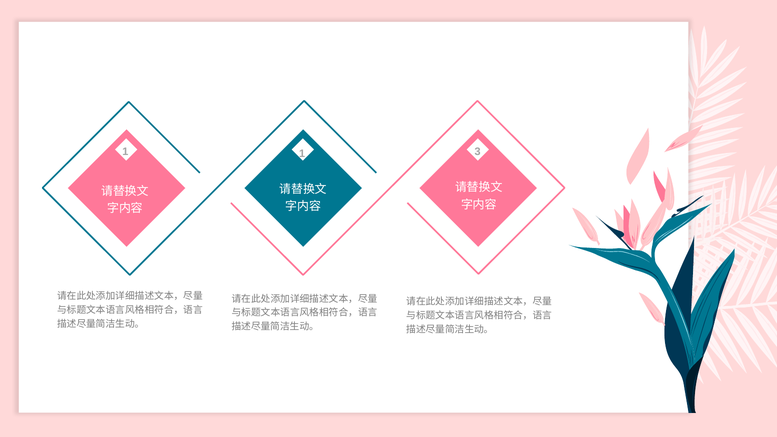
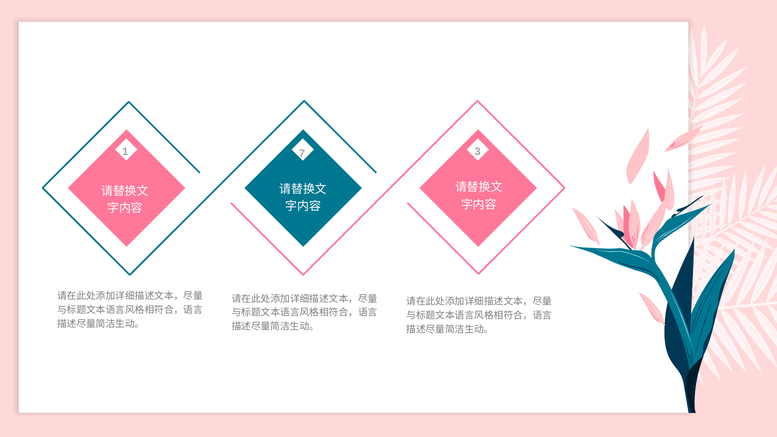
1 1: 1 -> 7
